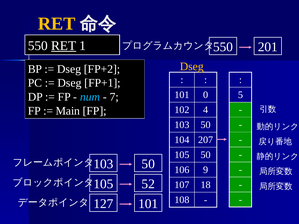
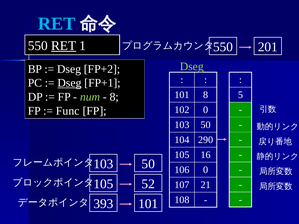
RET at (57, 24) colour: yellow -> light blue
Dseg at (192, 67) colour: yellow -> light green
Dseg at (70, 83) underline: none -> present
101 0: 0 -> 8
num colour: light blue -> light green
7 at (114, 97): 7 -> 8
102 4: 4 -> 0
Main: Main -> Func
207: 207 -> 290
105 50: 50 -> 16
106 9: 9 -> 0
18: 18 -> 21
127: 127 -> 393
